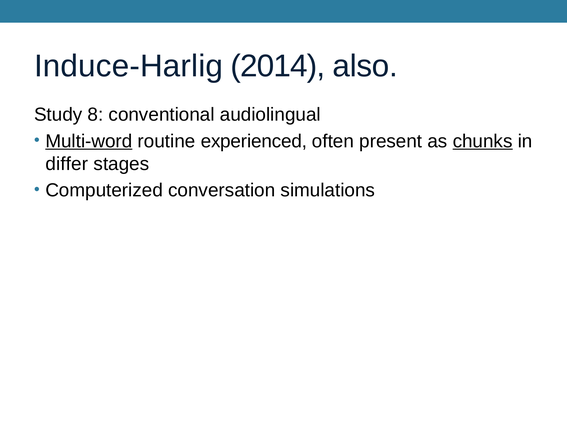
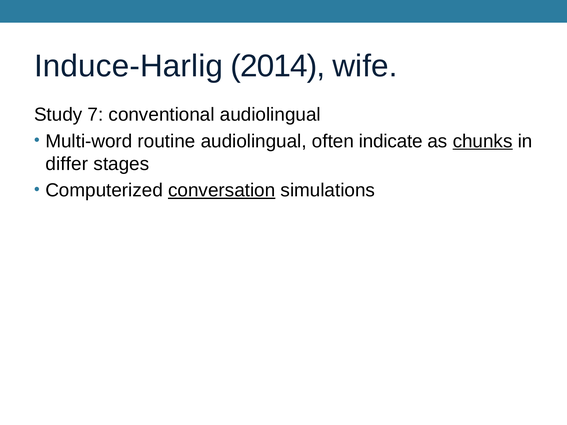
also: also -> wife
8: 8 -> 7
Multi-word underline: present -> none
routine experienced: experienced -> audiolingual
present: present -> indicate
conversation underline: none -> present
